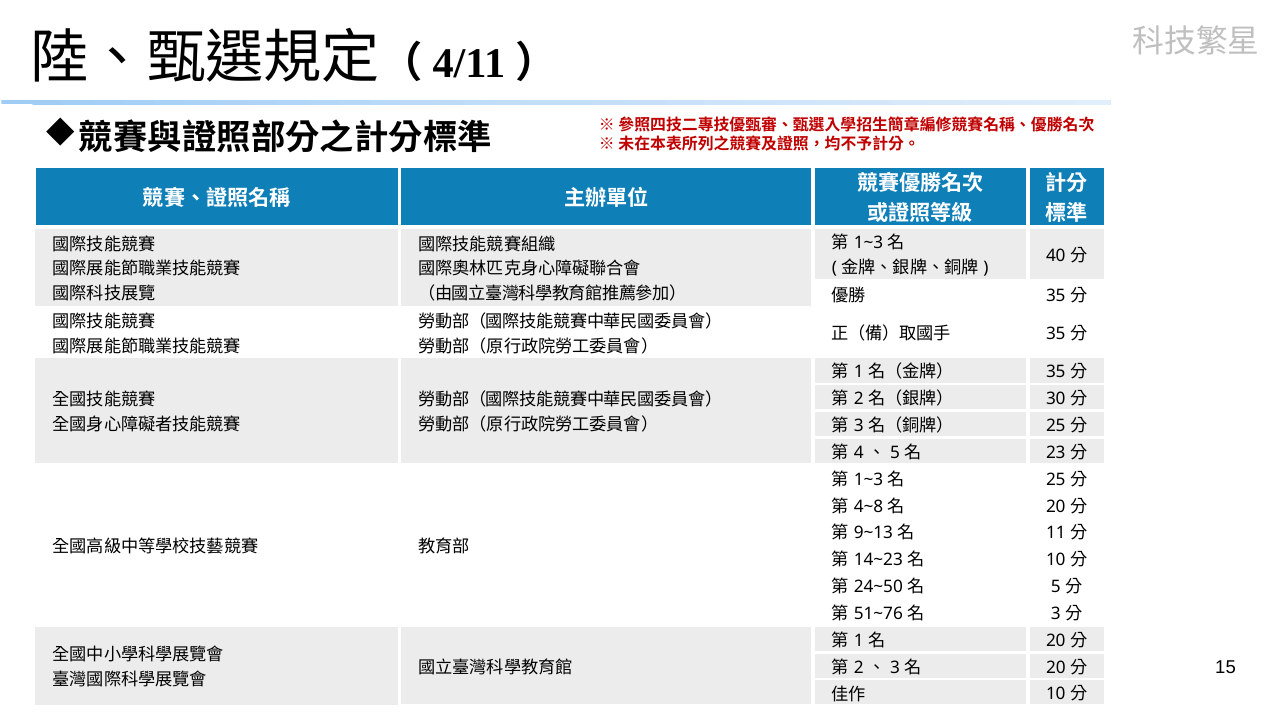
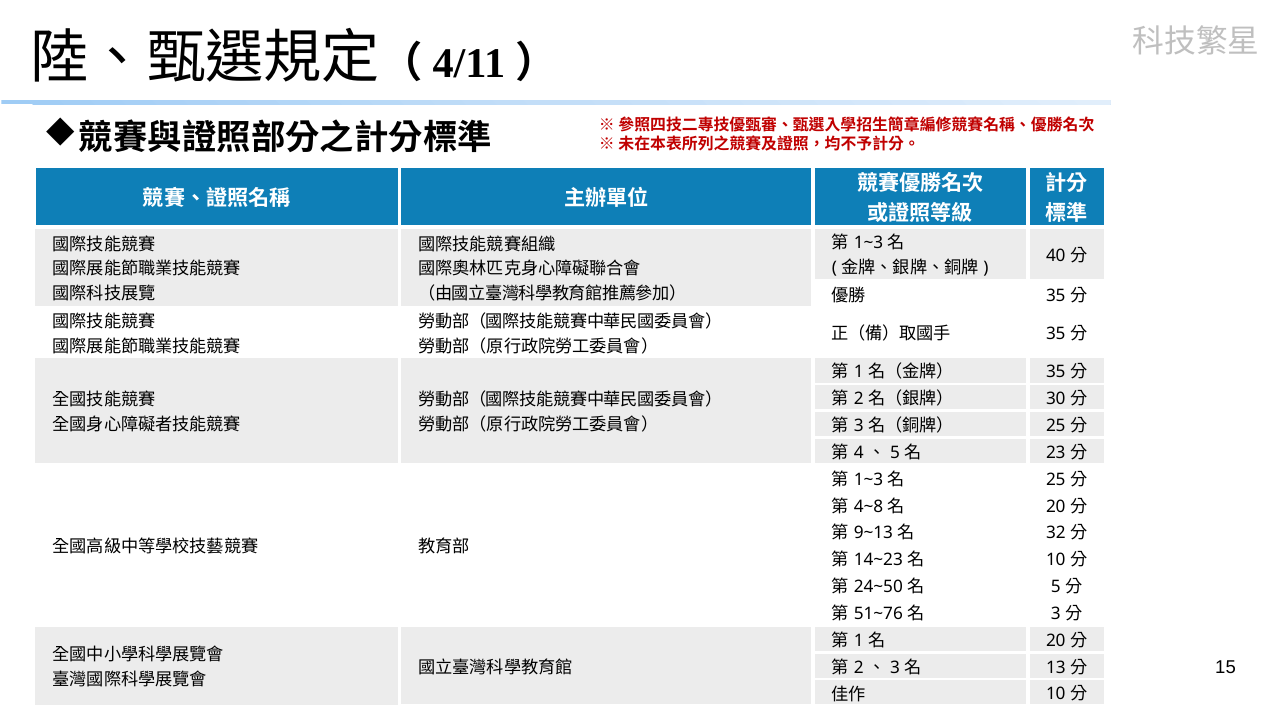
11: 11 -> 32
20 at (1056, 667): 20 -> 13
